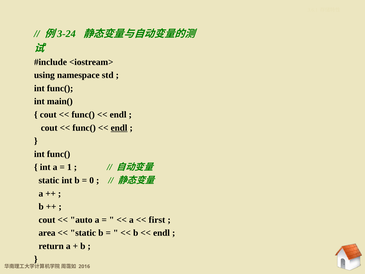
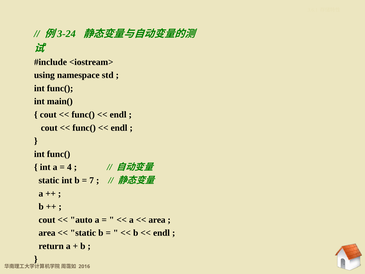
endl at (119, 128) underline: present -> none
1: 1 -> 4
0: 0 -> 7
first at (157, 220): first -> area
